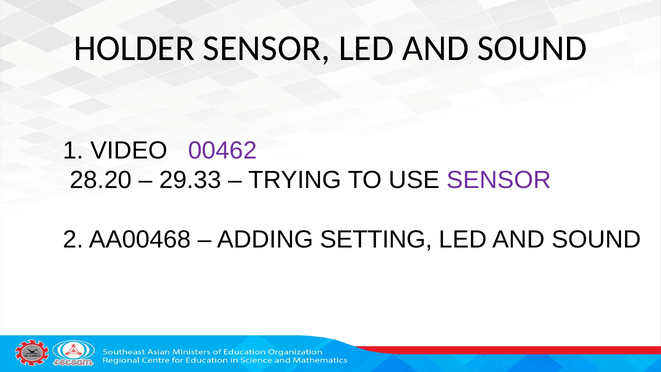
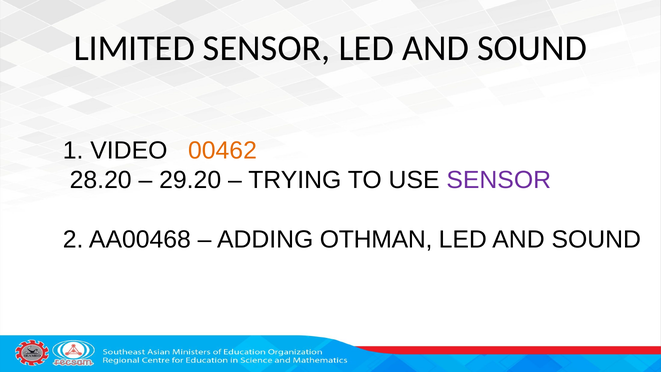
HOLDER: HOLDER -> LIMITED
00462 colour: purple -> orange
29.33: 29.33 -> 29.20
SETTING: SETTING -> OTHMAN
